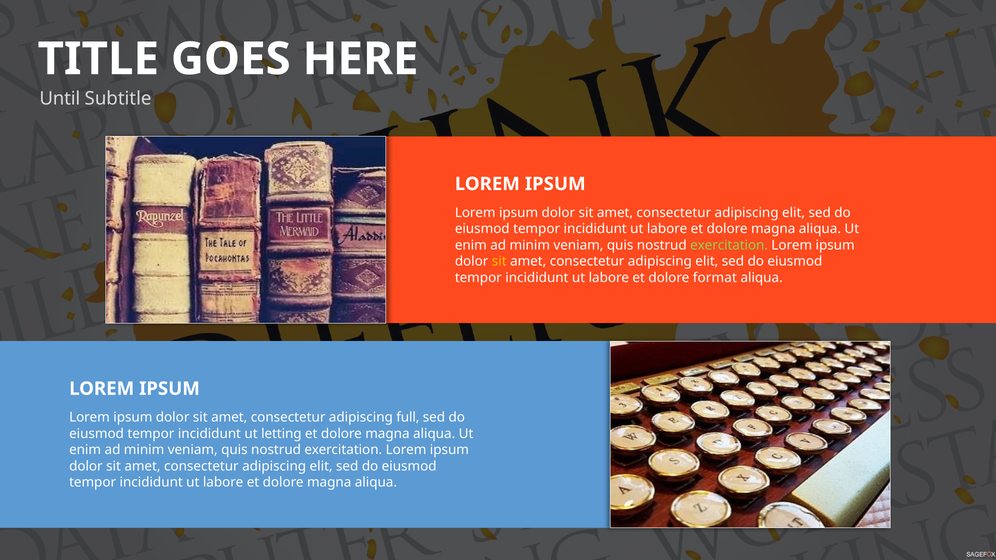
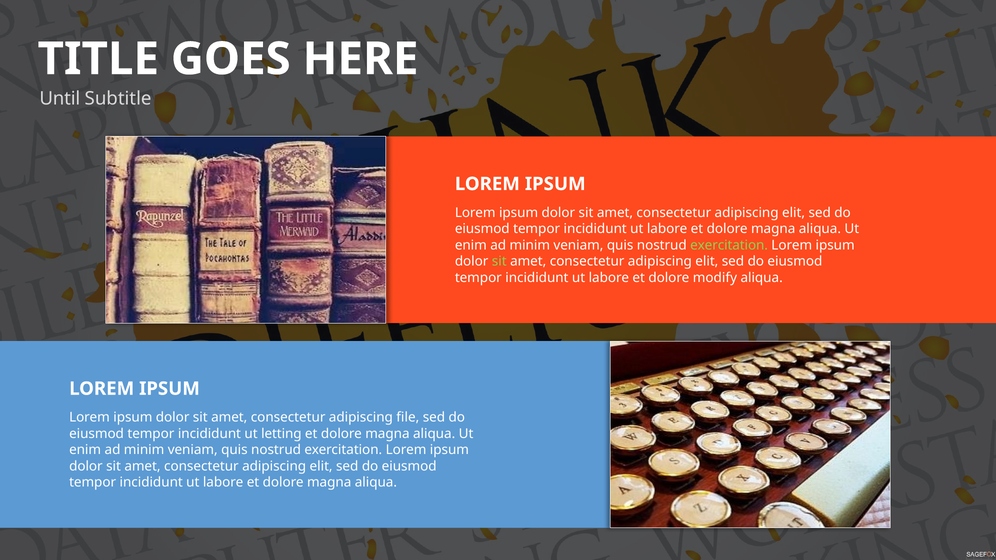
sit at (499, 262) colour: yellow -> light green
format: format -> modify
full: full -> file
